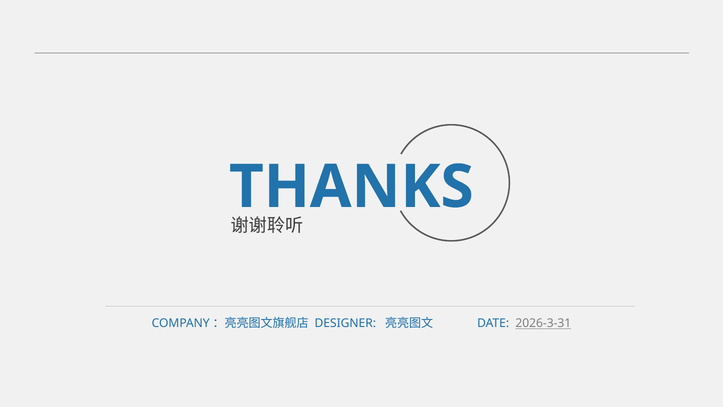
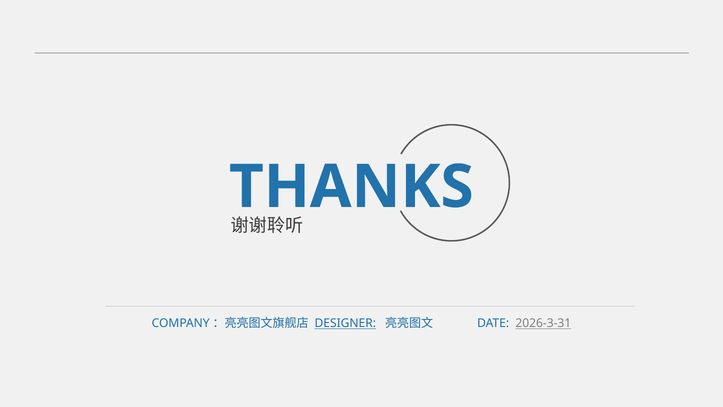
DESIGNER underline: none -> present
